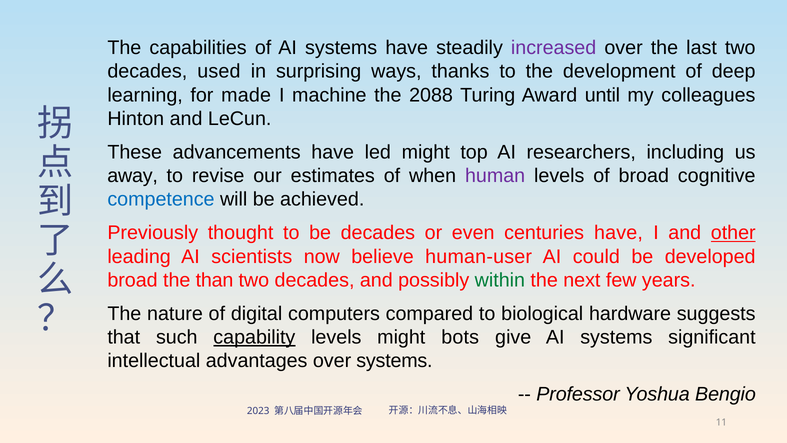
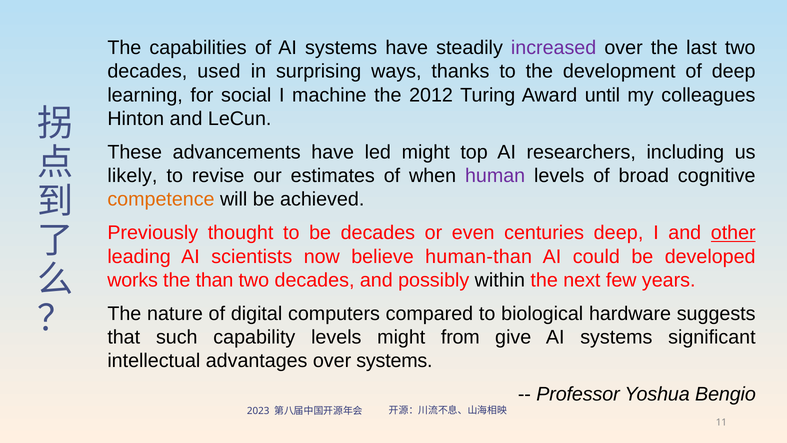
made: made -> social
2088: 2088 -> 2012
away: away -> likely
competence colour: blue -> orange
centuries have: have -> deep
human-user: human-user -> human-than
broad at (133, 280): broad -> works
within colour: green -> black
capability underline: present -> none
bots: bots -> from
